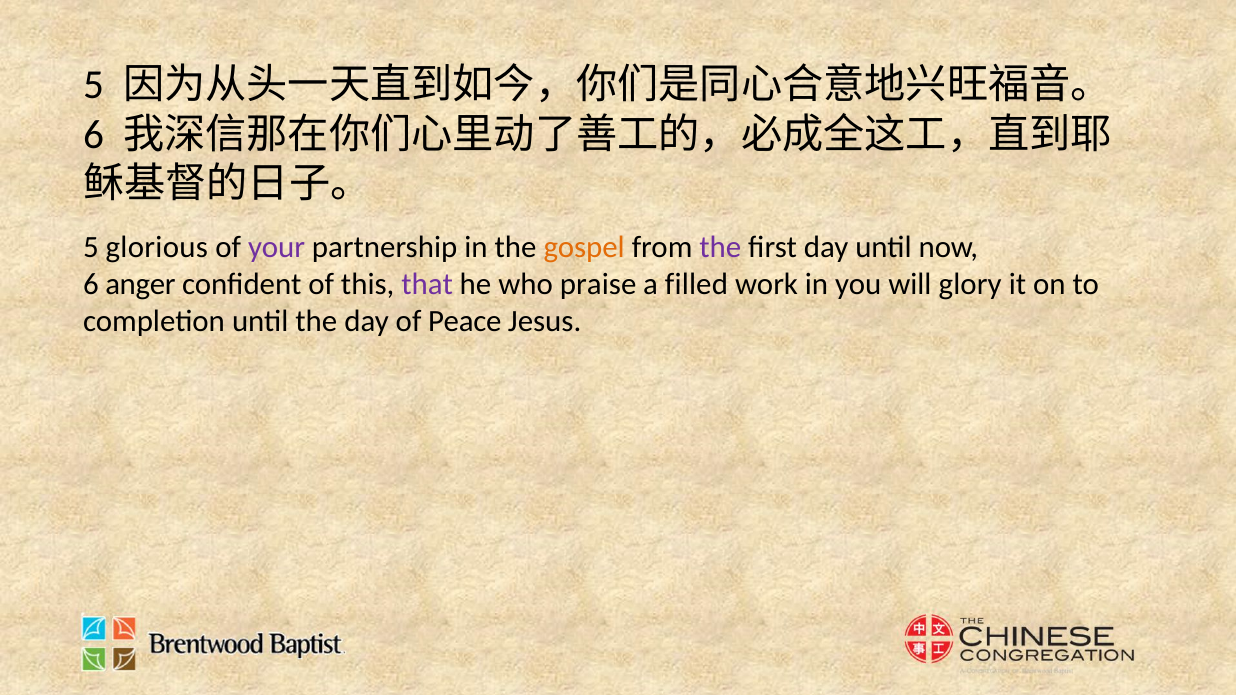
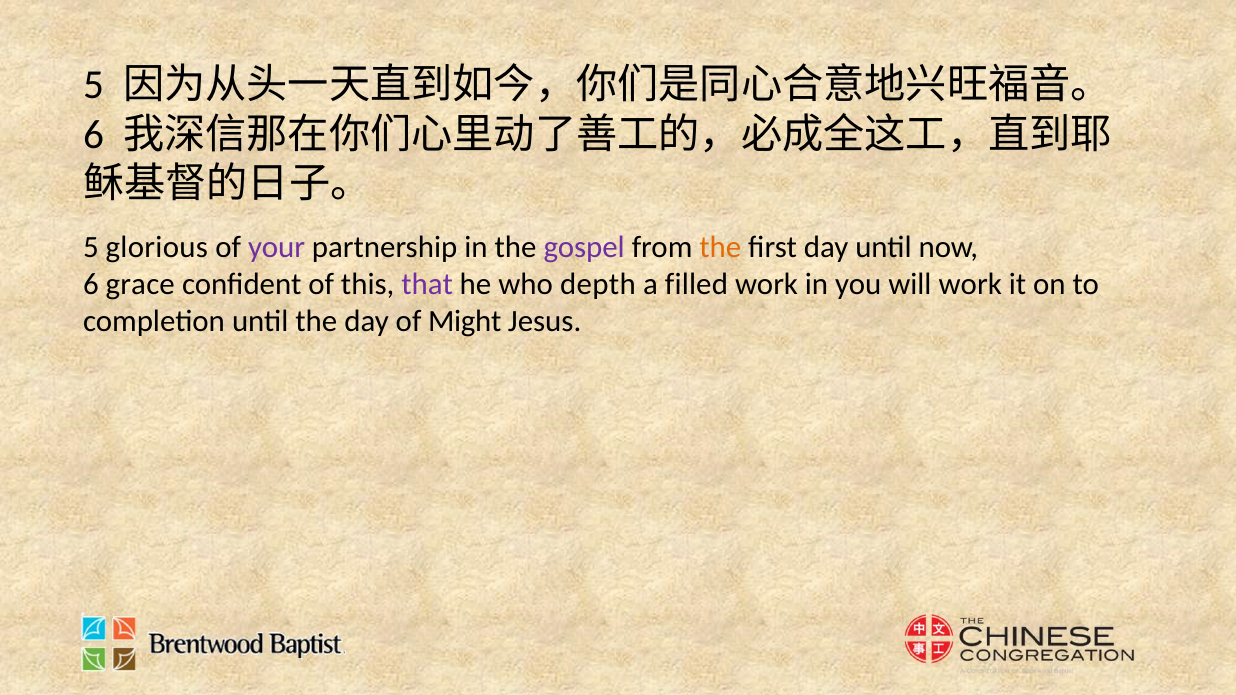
gospel colour: orange -> purple
the at (720, 247) colour: purple -> orange
anger: anger -> grace
praise: praise -> depth
will glory: glory -> work
Peace: Peace -> Might
